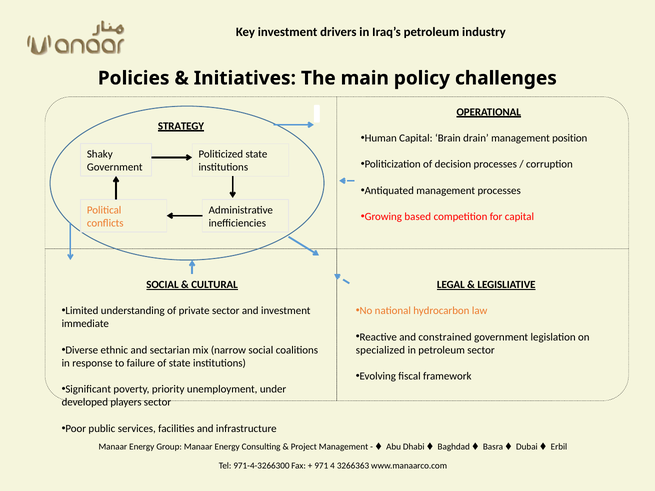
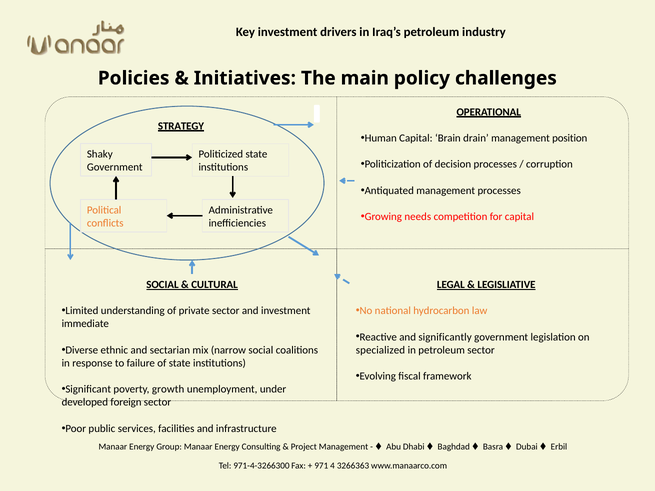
based: based -> needs
constrained: constrained -> significantly
priority: priority -> growth
players: players -> foreign
